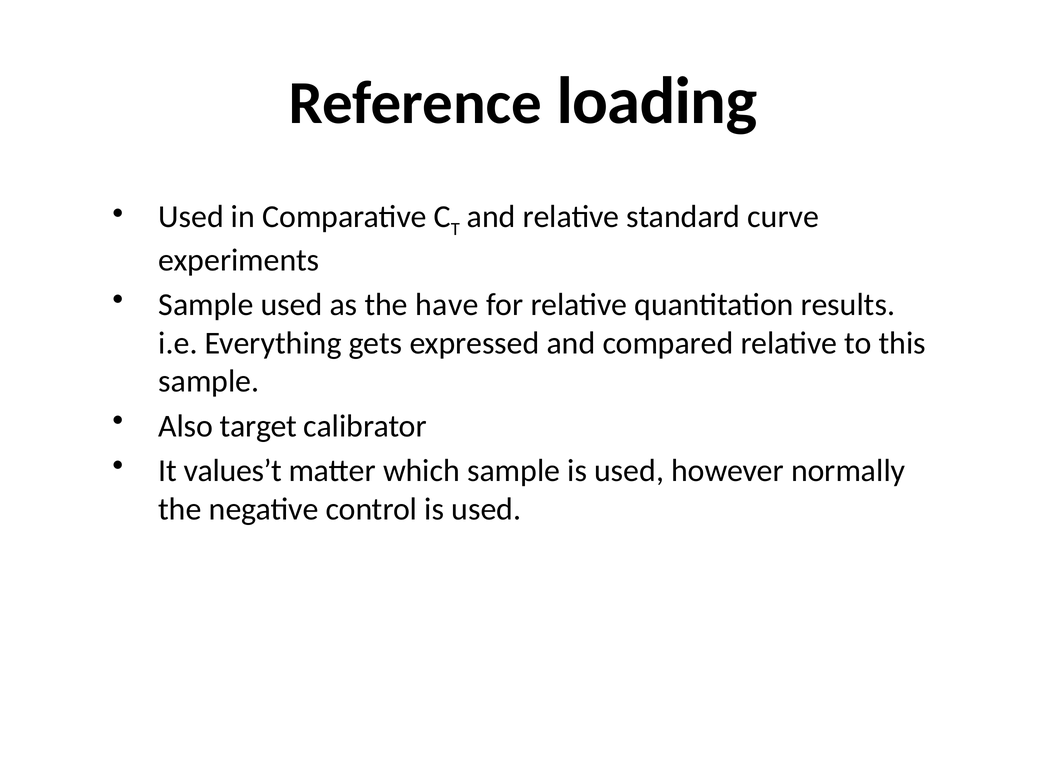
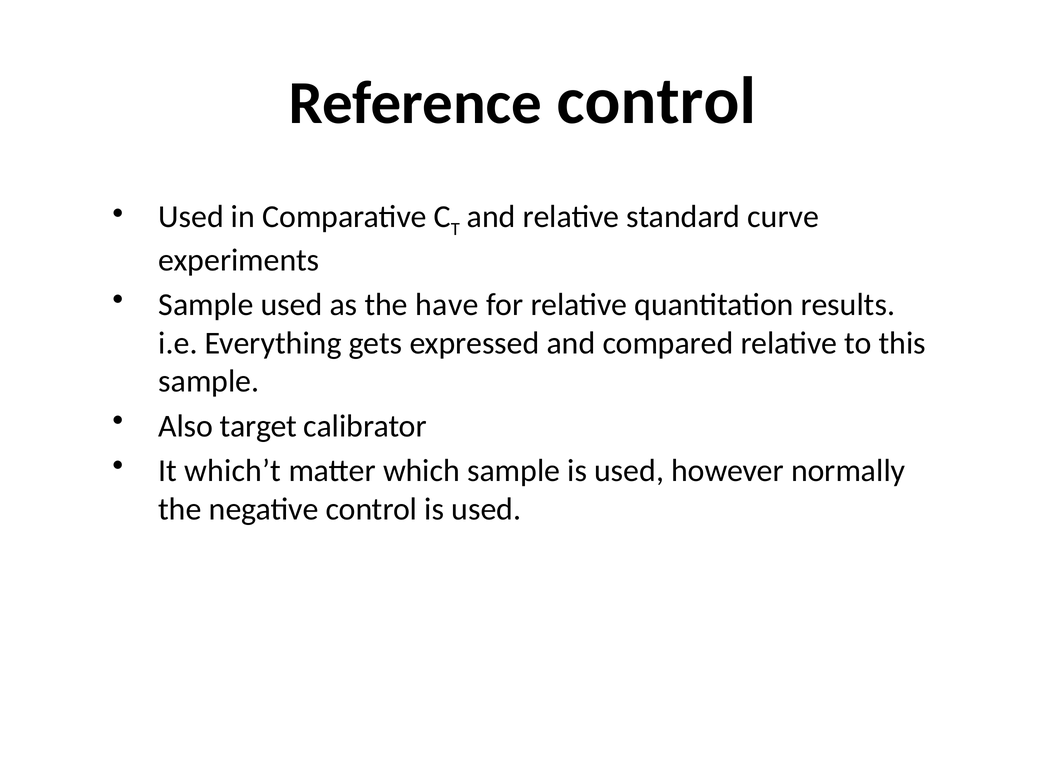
Reference loading: loading -> control
values’t: values’t -> which’t
